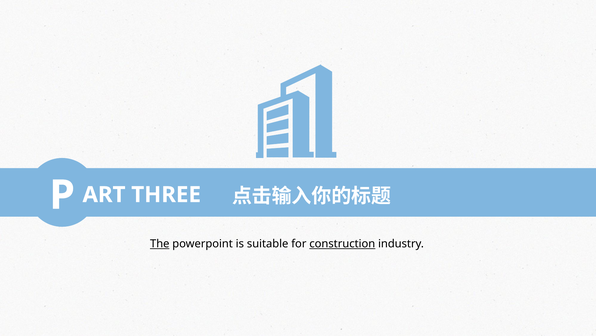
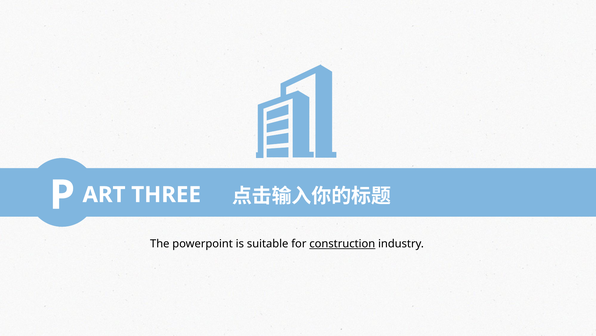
The underline: present -> none
